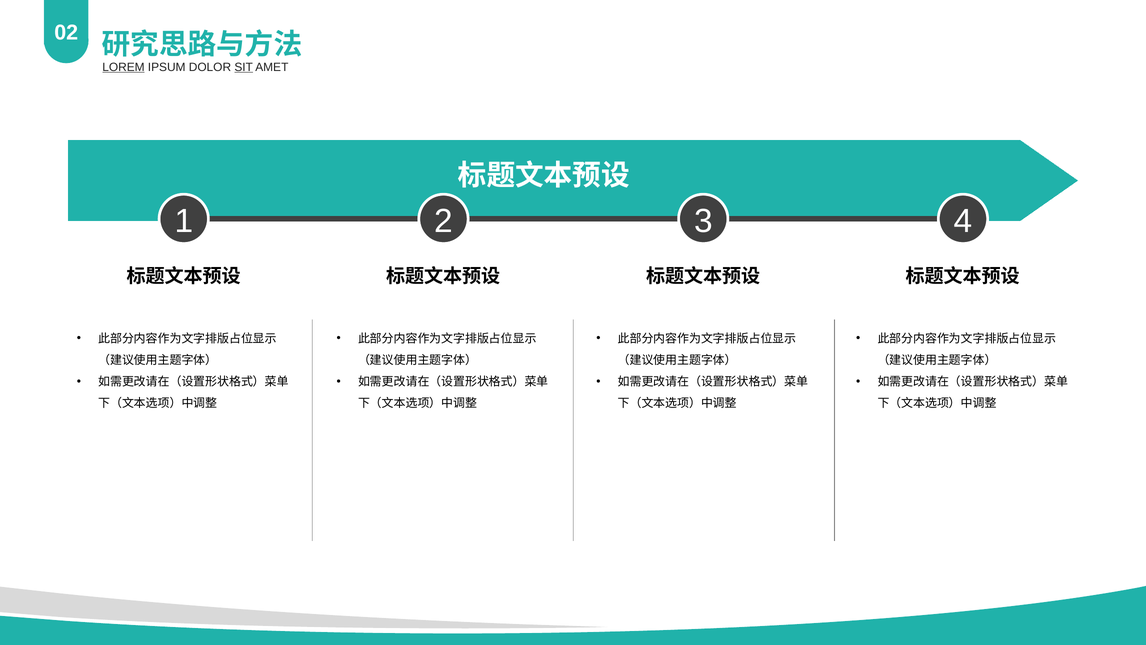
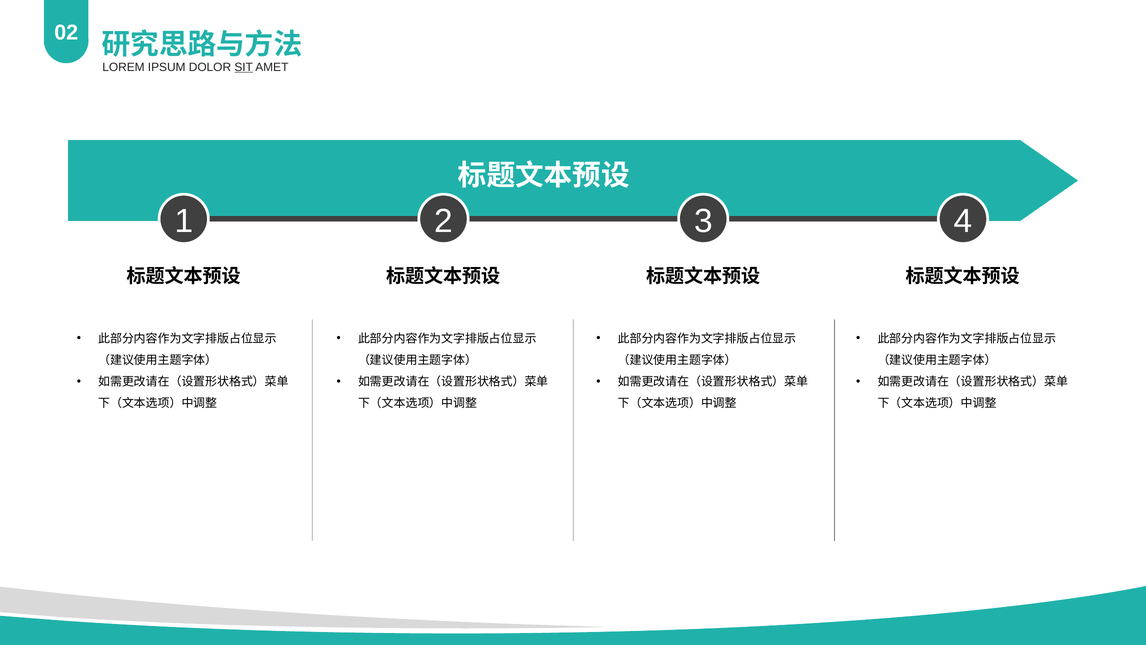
LOREM underline: present -> none
